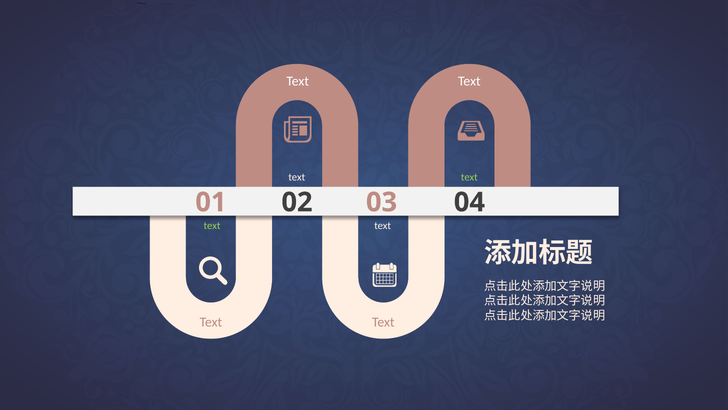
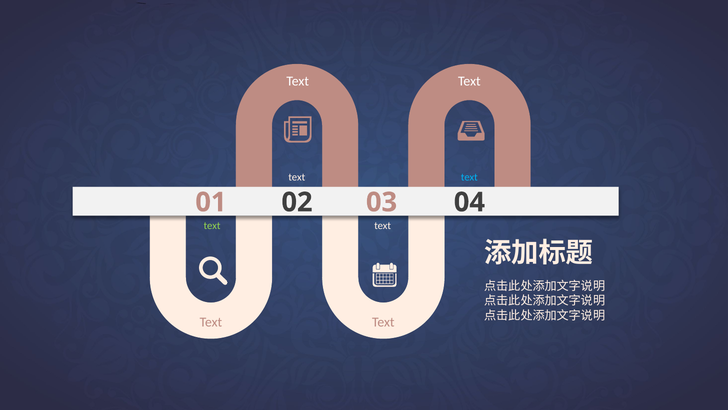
text at (469, 177) colour: light green -> light blue
